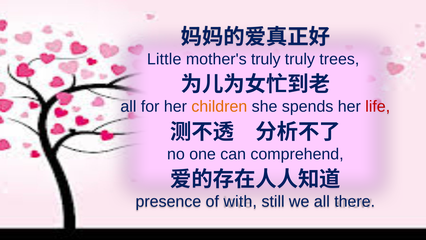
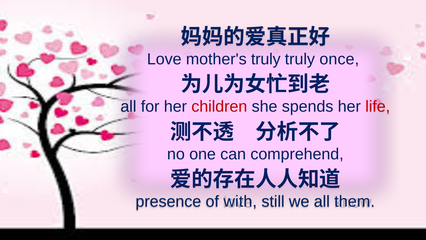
Little: Little -> Love
trees: trees -> once
children colour: orange -> red
there: there -> them
